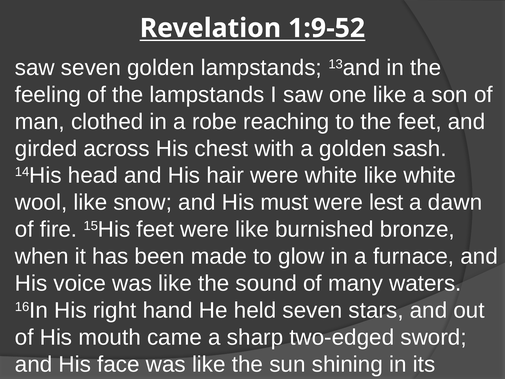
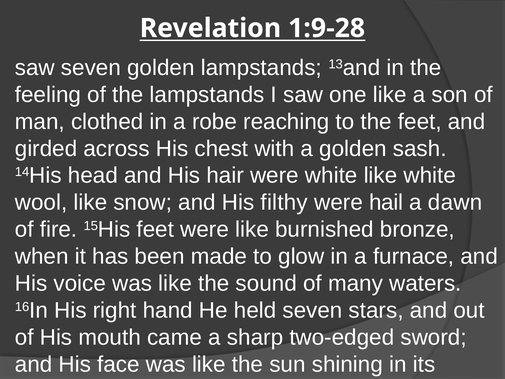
1:9-52: 1:9-52 -> 1:9-28
must: must -> filthy
lest: lest -> hail
